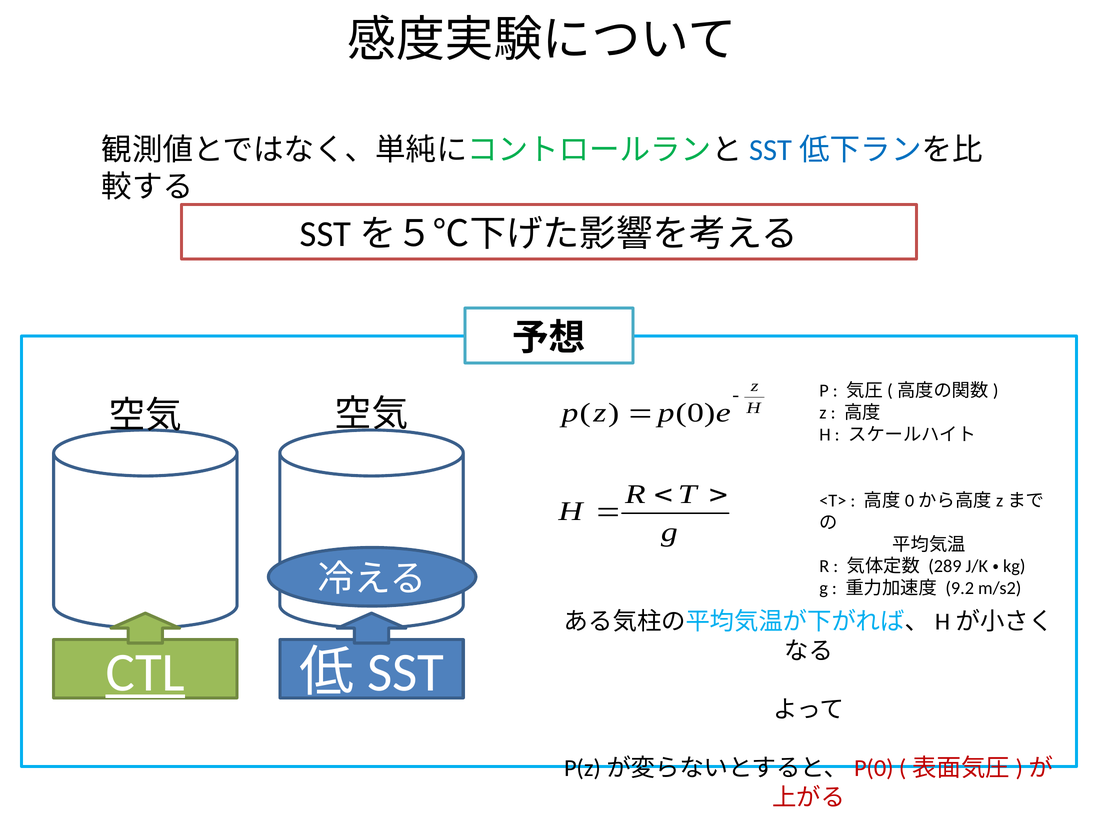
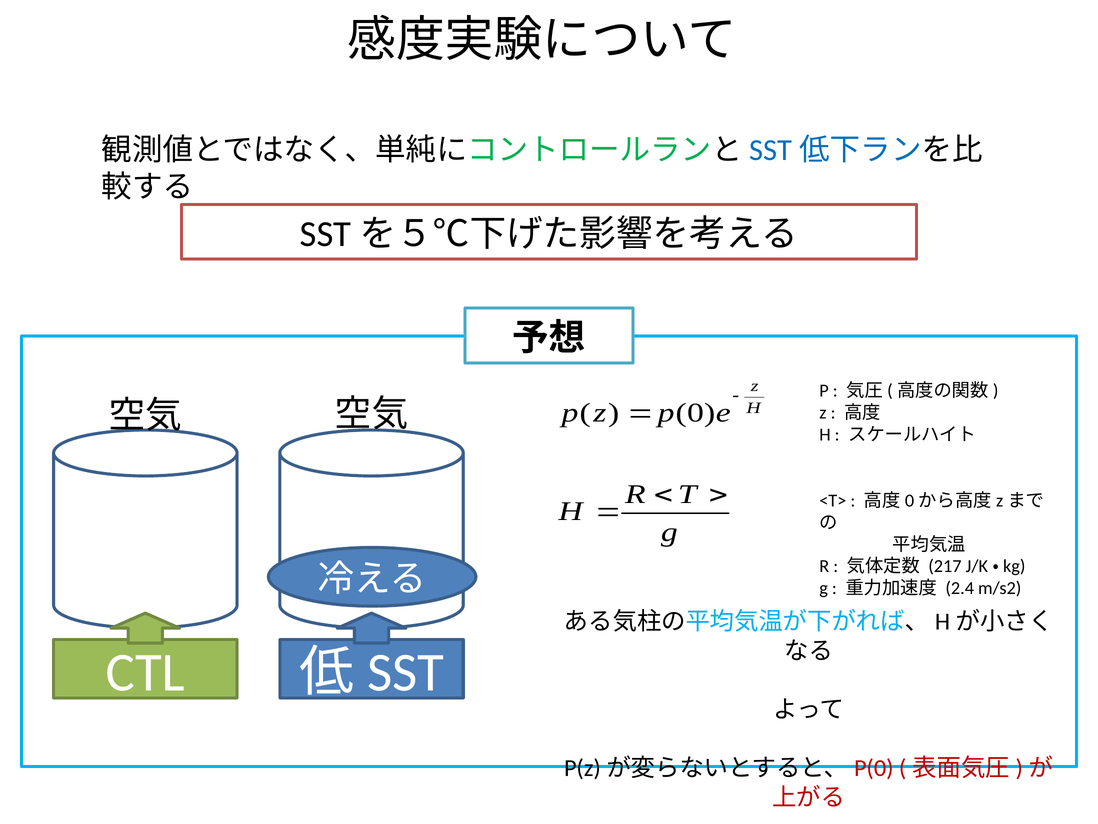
289: 289 -> 217
9.2: 9.2 -> 2.4
CTL underline: present -> none
